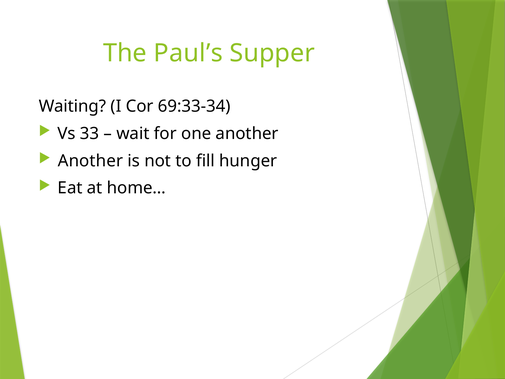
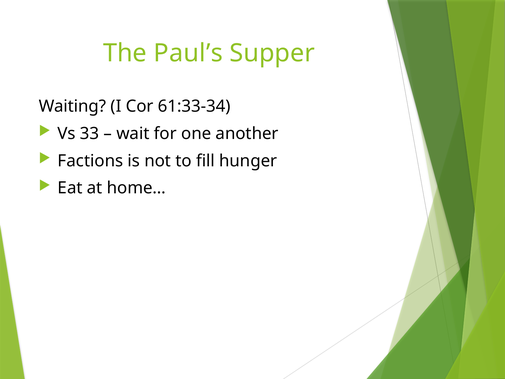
69:33-34: 69:33-34 -> 61:33-34
Another at (90, 161): Another -> Factions
